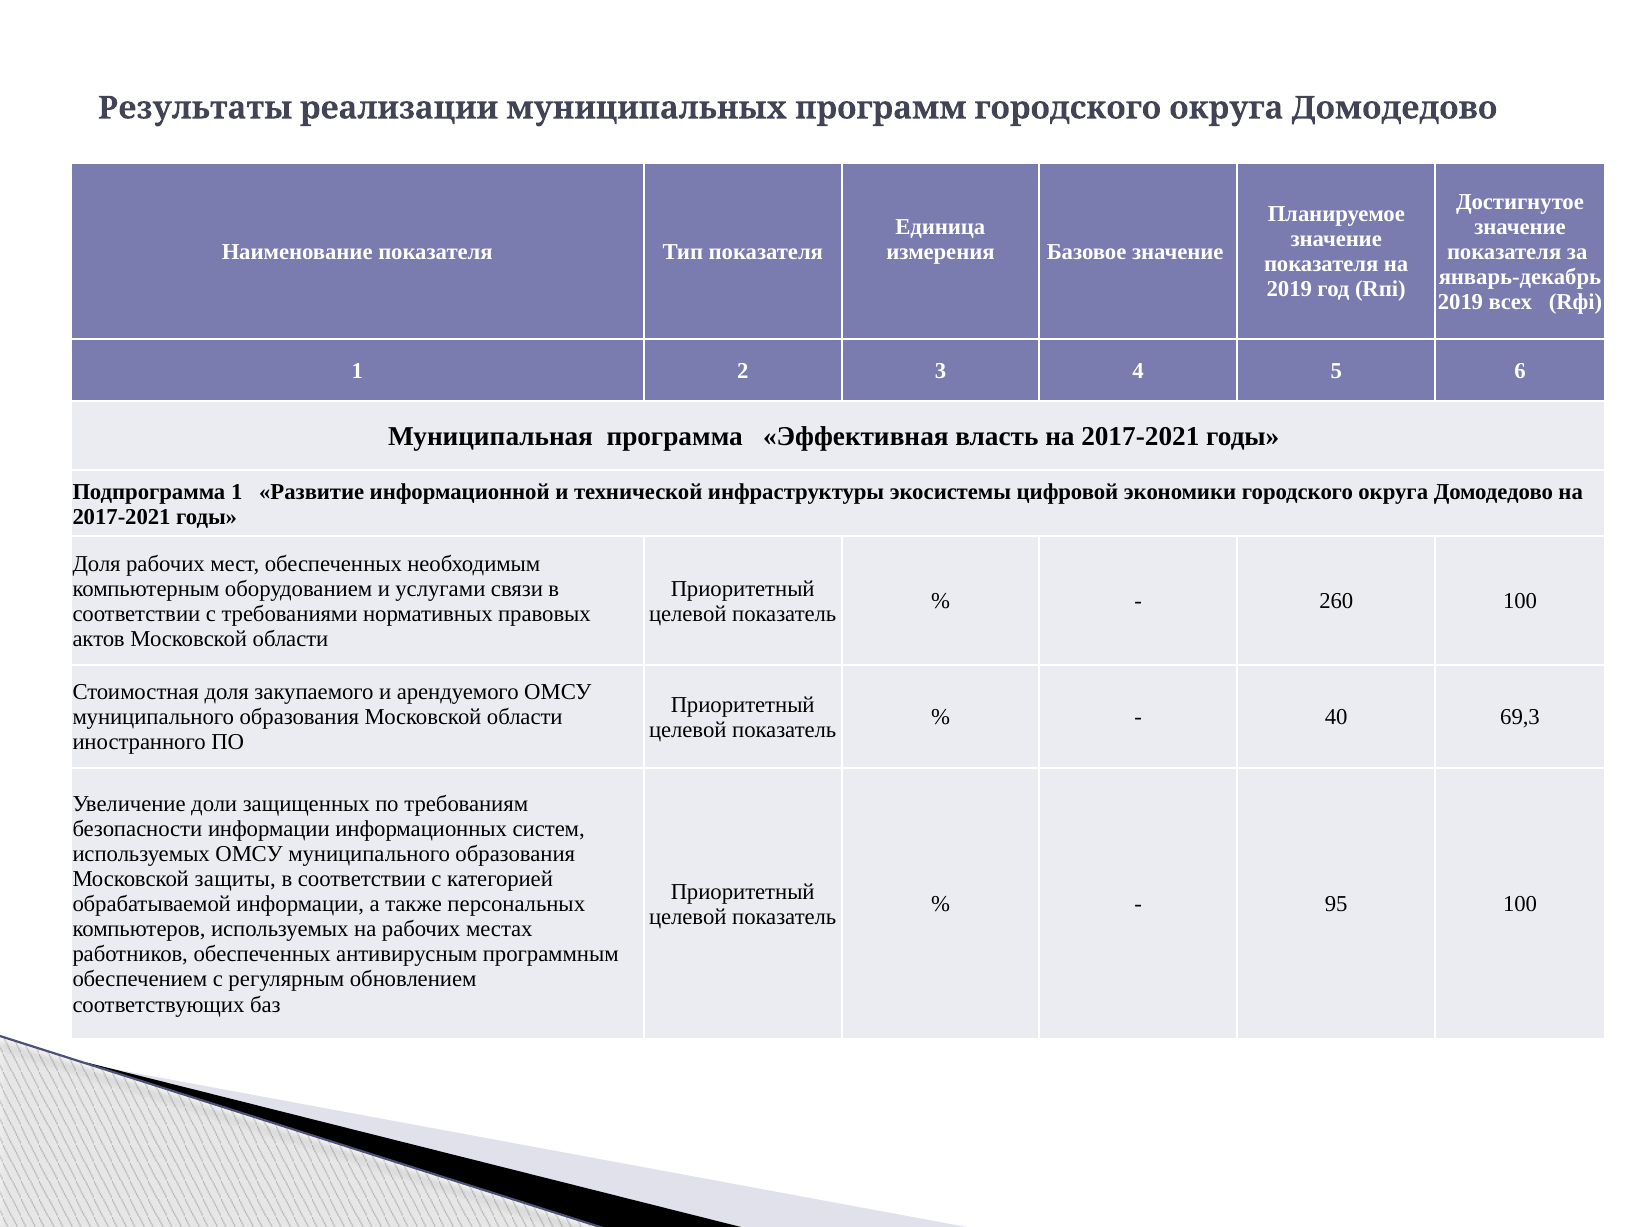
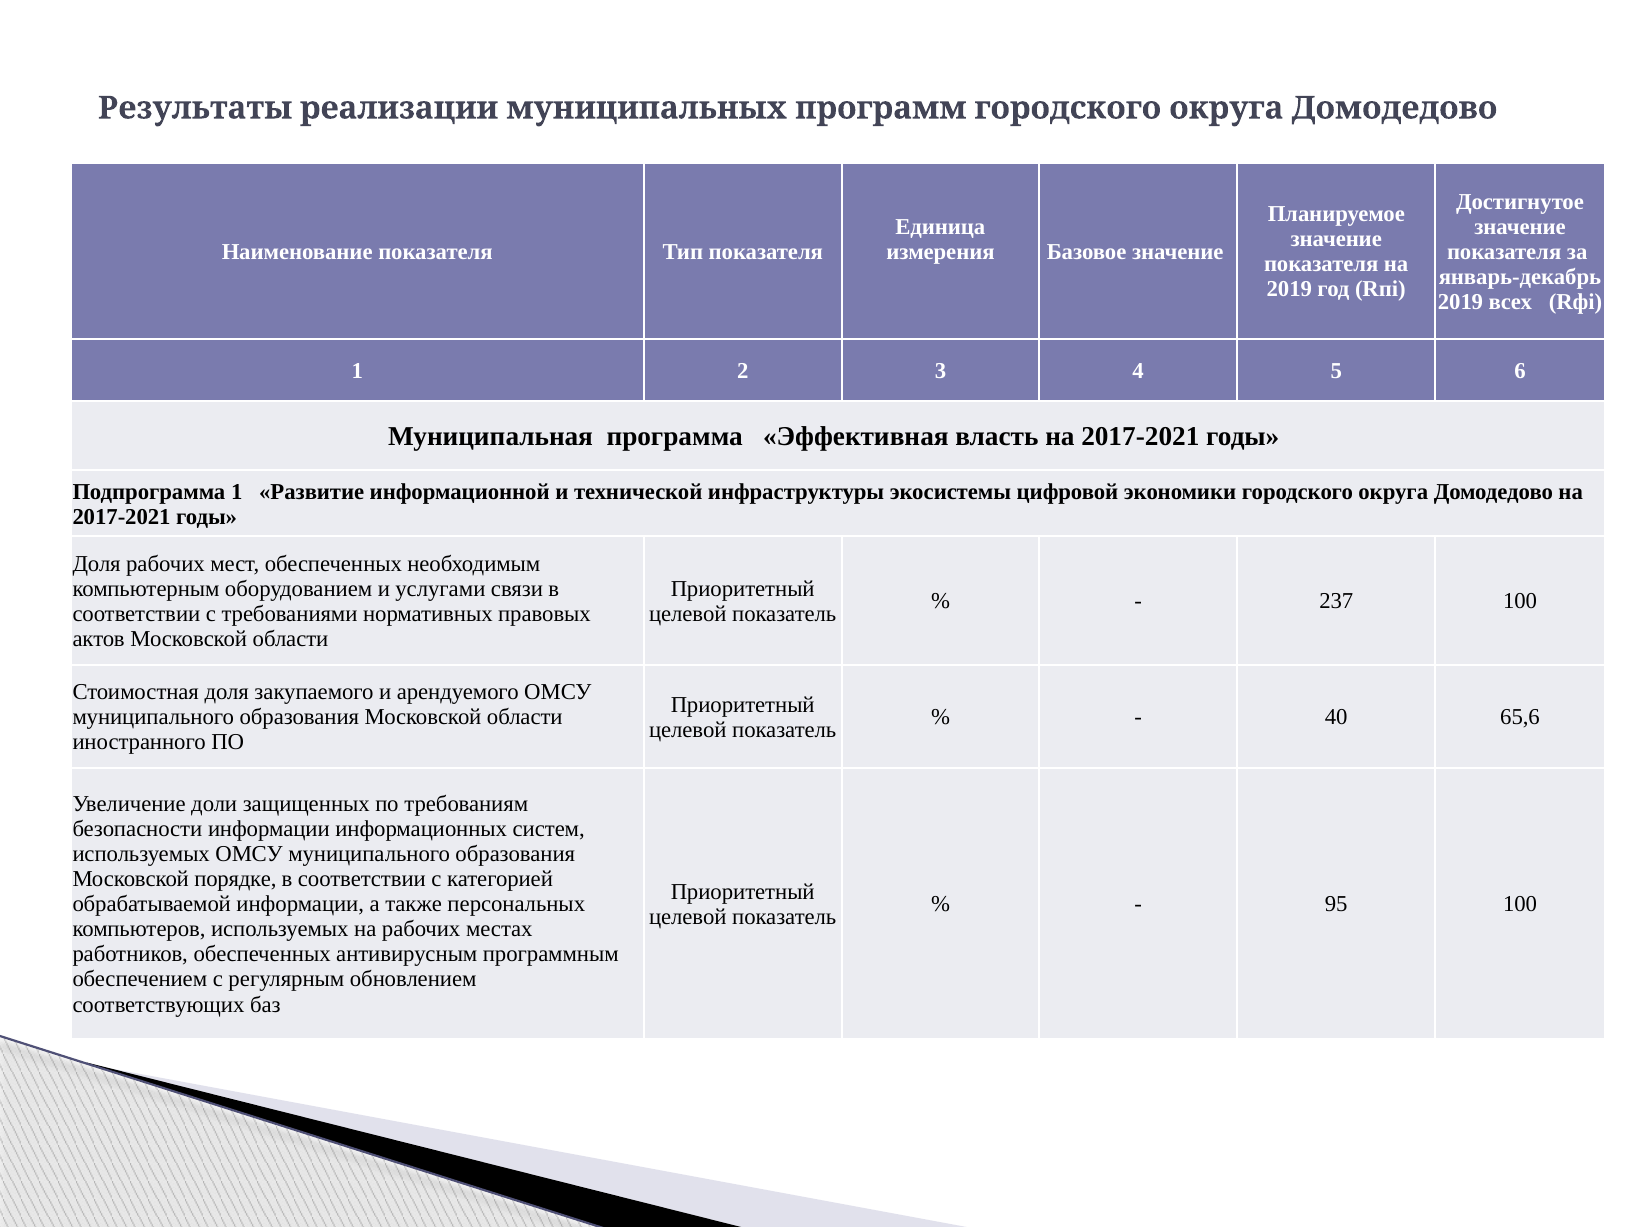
260: 260 -> 237
69,3: 69,3 -> 65,6
защиты: защиты -> порядке
